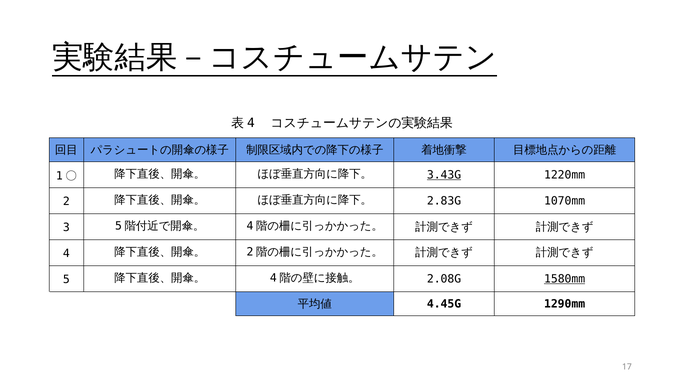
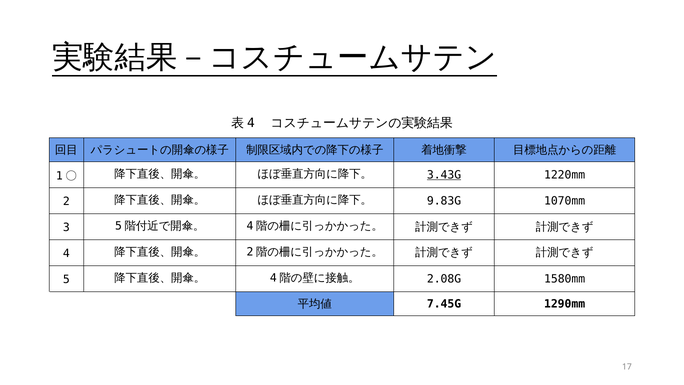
2.83G: 2.83G -> 9.83G
1580mm underline: present -> none
4.45G: 4.45G -> 7.45G
